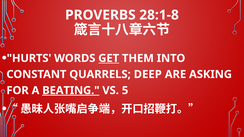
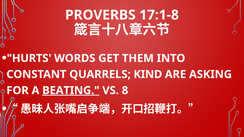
28:1-8: 28:1-8 -> 17:1-8
GET underline: present -> none
DEEP: DEEP -> KIND
5: 5 -> 8
